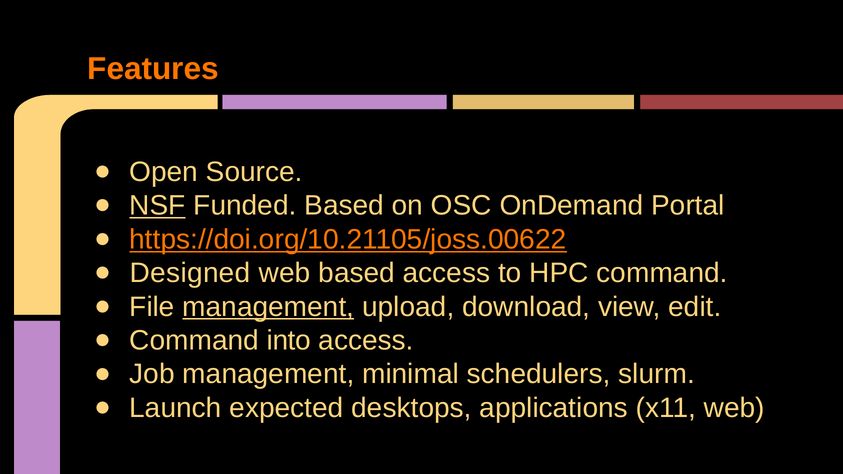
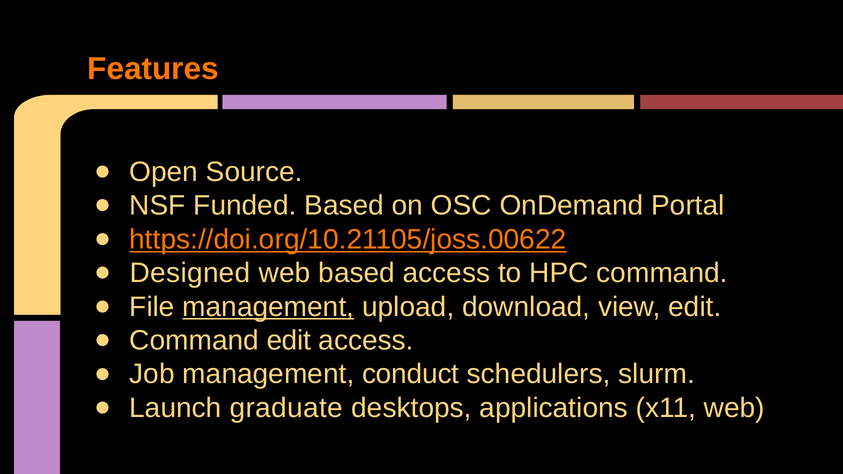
NSF underline: present -> none
Command into: into -> edit
minimal: minimal -> conduct
expected: expected -> graduate
